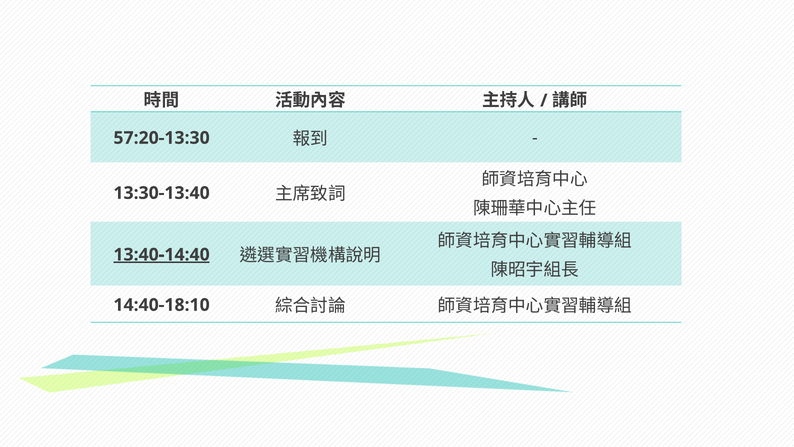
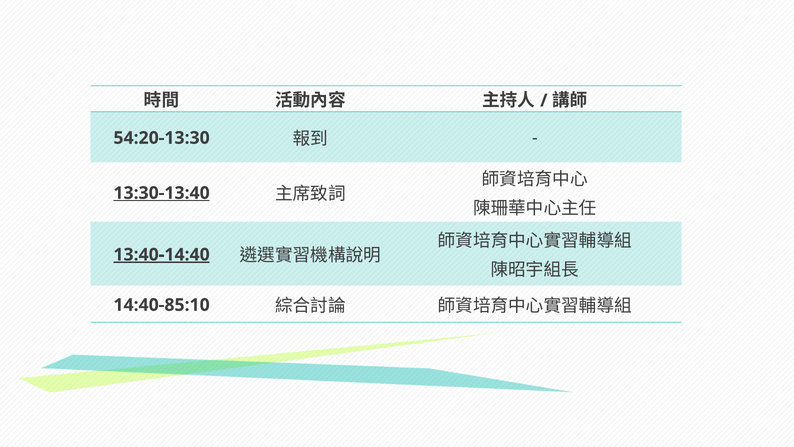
57:20-13:30: 57:20-13:30 -> 54:20-13:30
13:30-13:40 underline: none -> present
14:40-18:10: 14:40-18:10 -> 14:40-85:10
